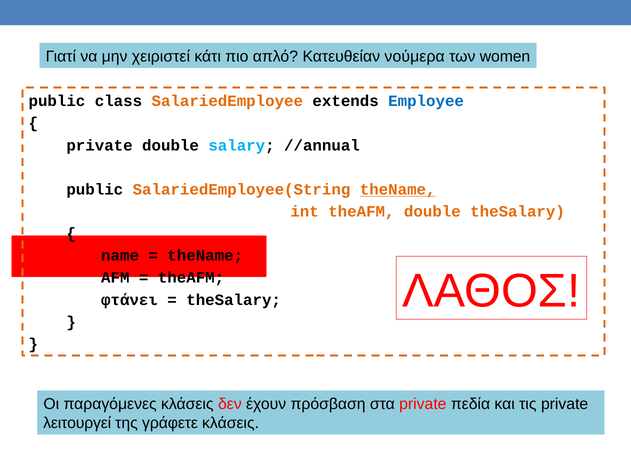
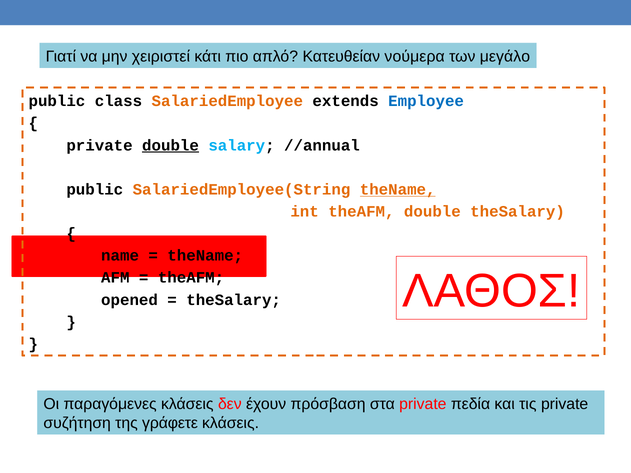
women: women -> μεγάλο
double at (171, 145) underline: none -> present
φτάνει: φτάνει -> opened
λειτουργεί: λειτουργεί -> συζήτηση
